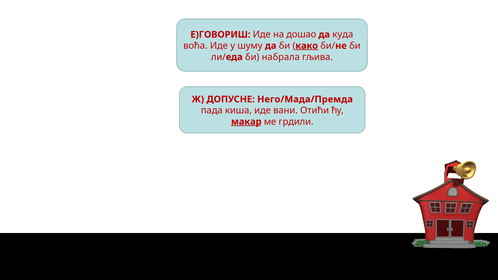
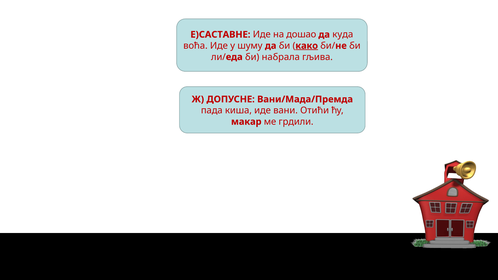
Е)ГОВОРИШ: Е)ГОВОРИШ -> Е)САСТАВНЕ
Него/Мада/Премда: Него/Мада/Премда -> Вани/Мада/Премда
макар underline: present -> none
